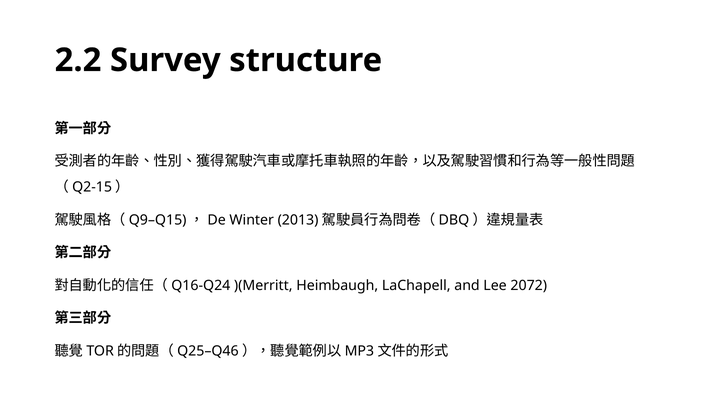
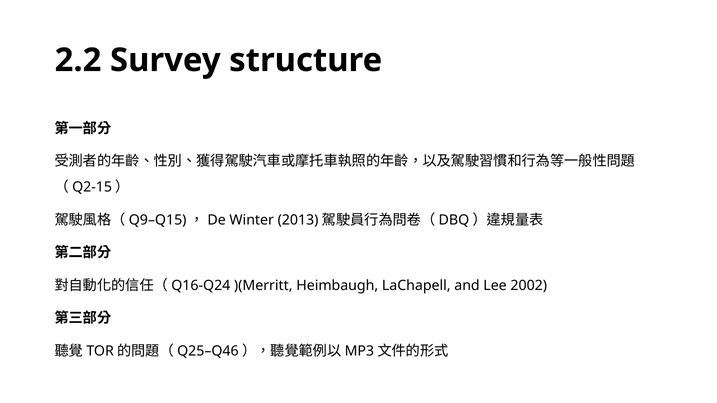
2072: 2072 -> 2002
